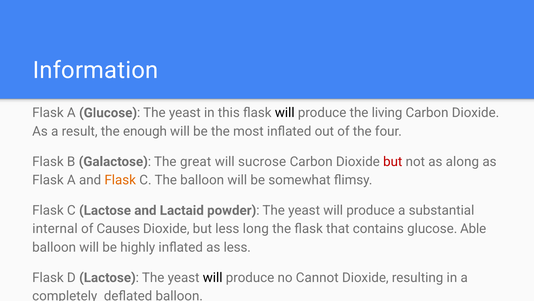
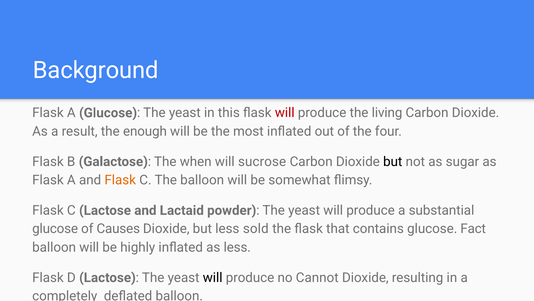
Information: Information -> Background
will at (285, 113) colour: black -> red
great: great -> when
but at (393, 161) colour: red -> black
along: along -> sugar
internal at (55, 228): internal -> glucose
long: long -> sold
Able: Able -> Fact
